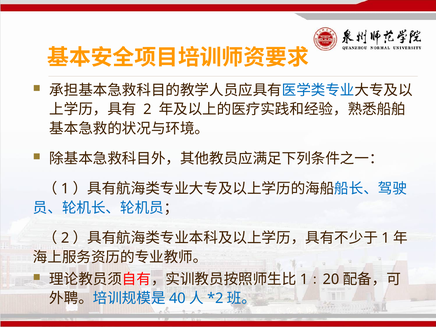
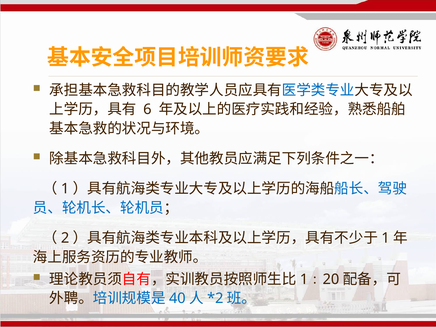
2 at (147, 109): 2 -> 6
